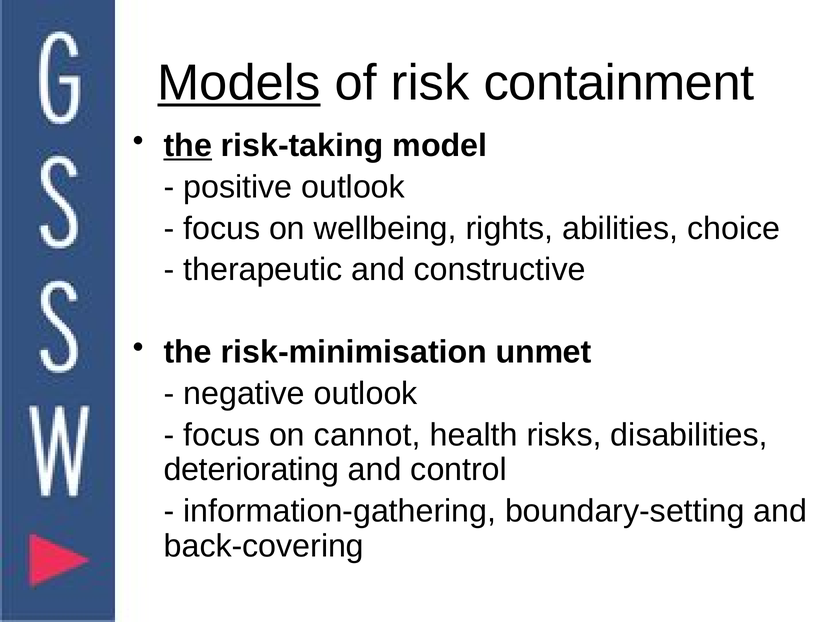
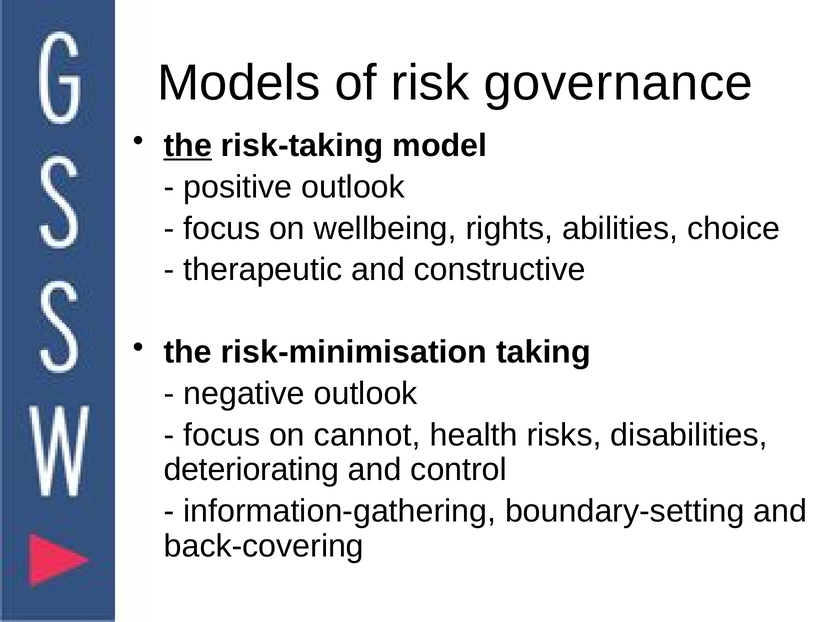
Models underline: present -> none
containment: containment -> governance
unmet: unmet -> taking
